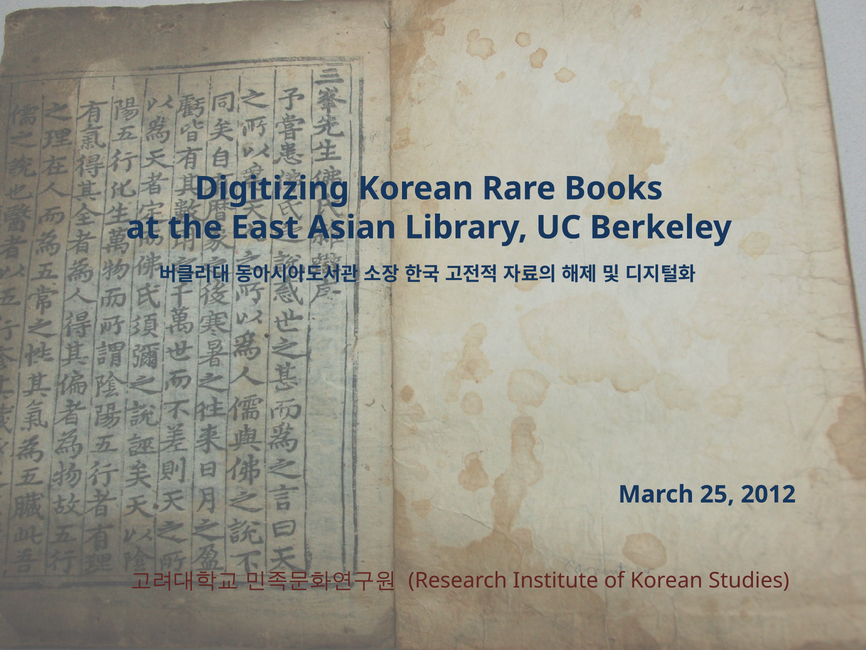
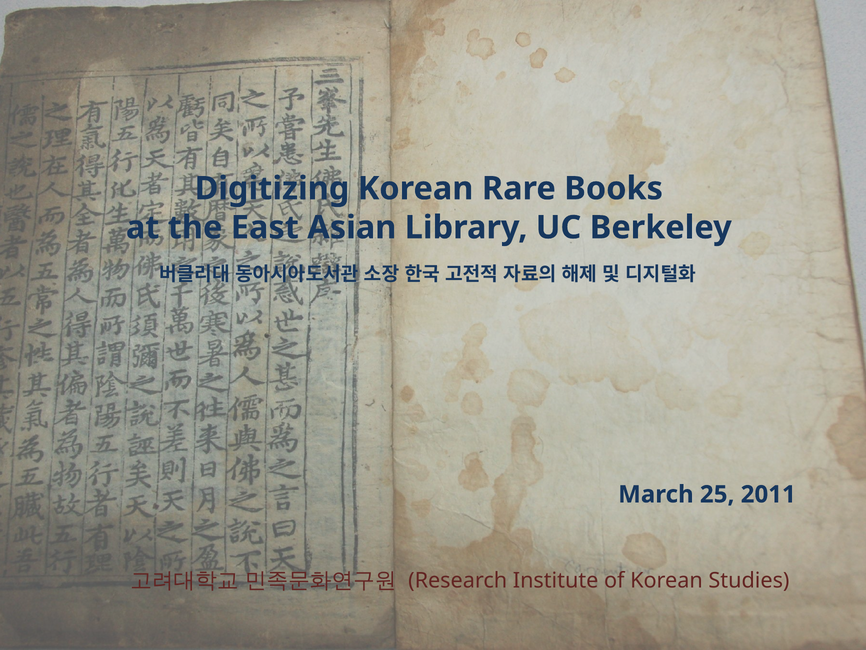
2012: 2012 -> 2011
